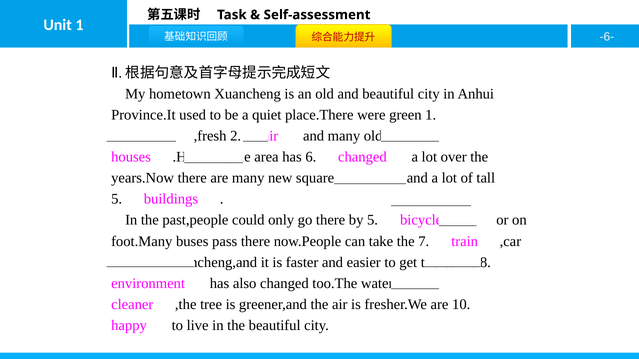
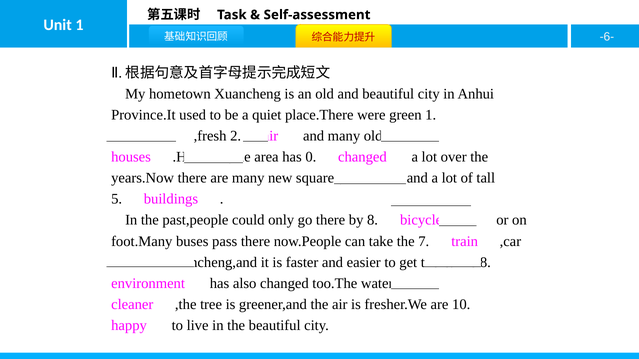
6: 6 -> 0
by 5: 5 -> 8
